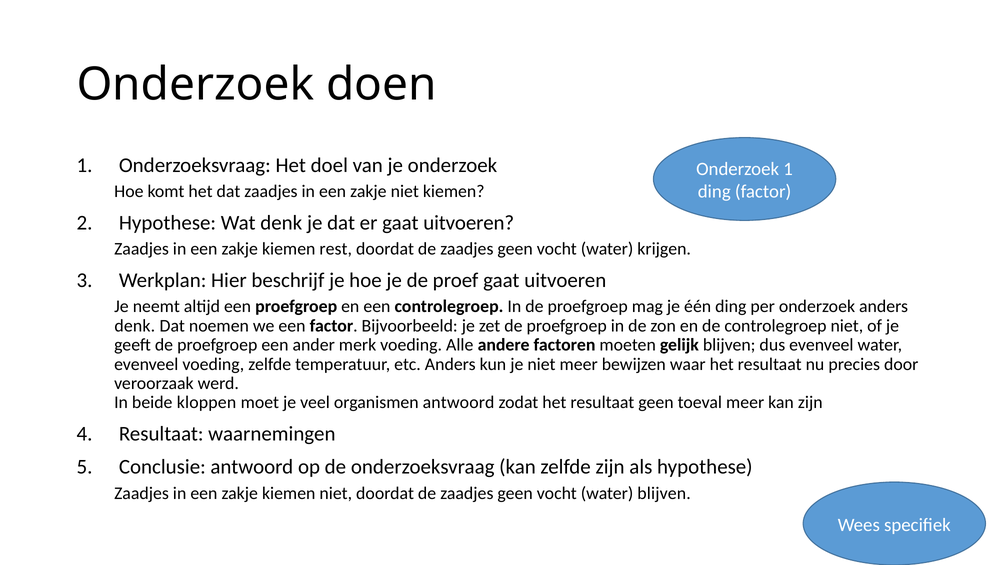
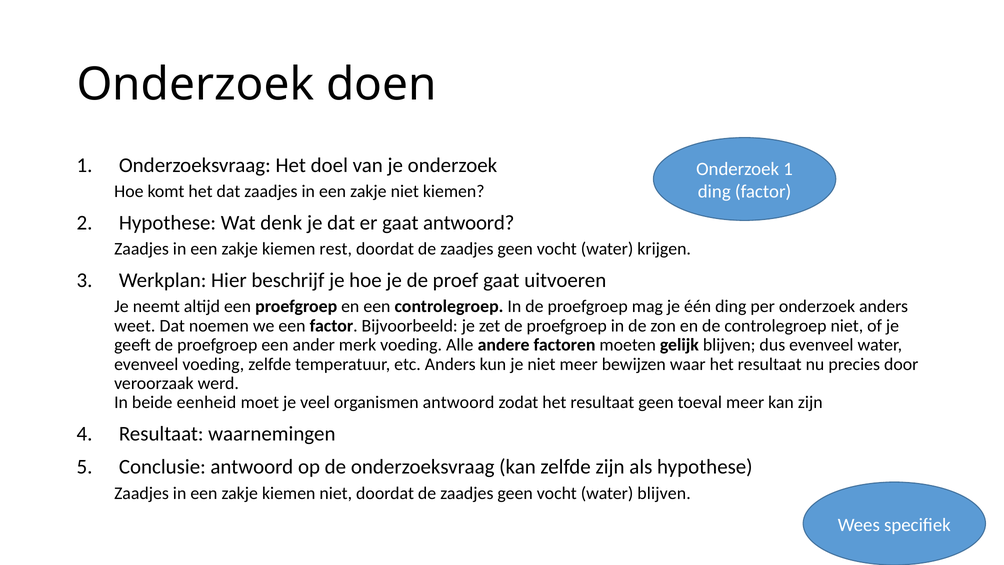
er gaat uitvoeren: uitvoeren -> antwoord
denk at (135, 326): denk -> weet
kloppen: kloppen -> eenheid
